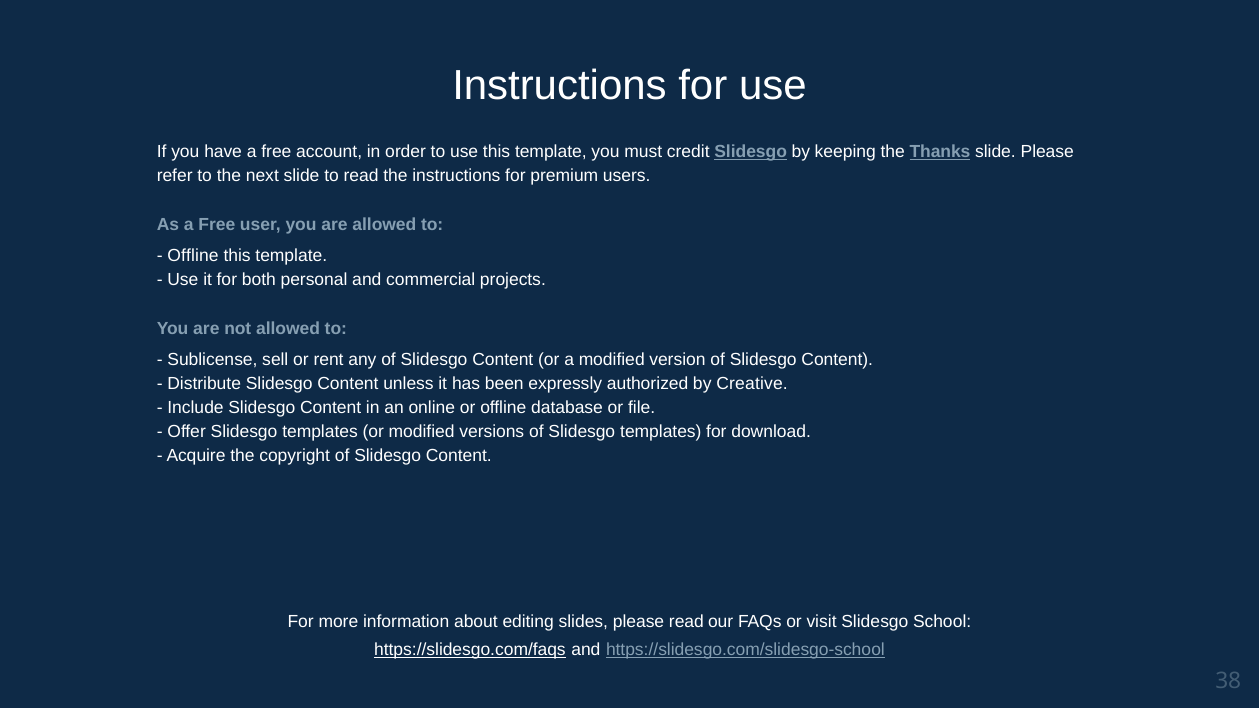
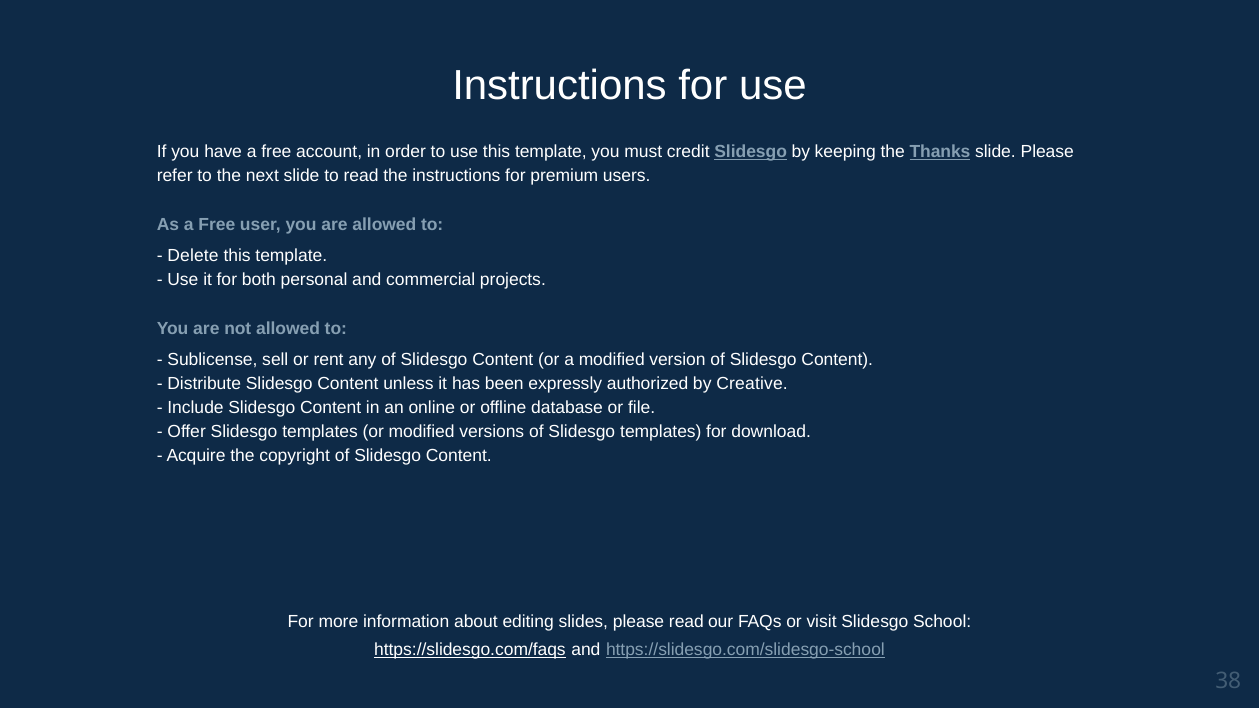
Offline at (193, 256): Offline -> Delete
